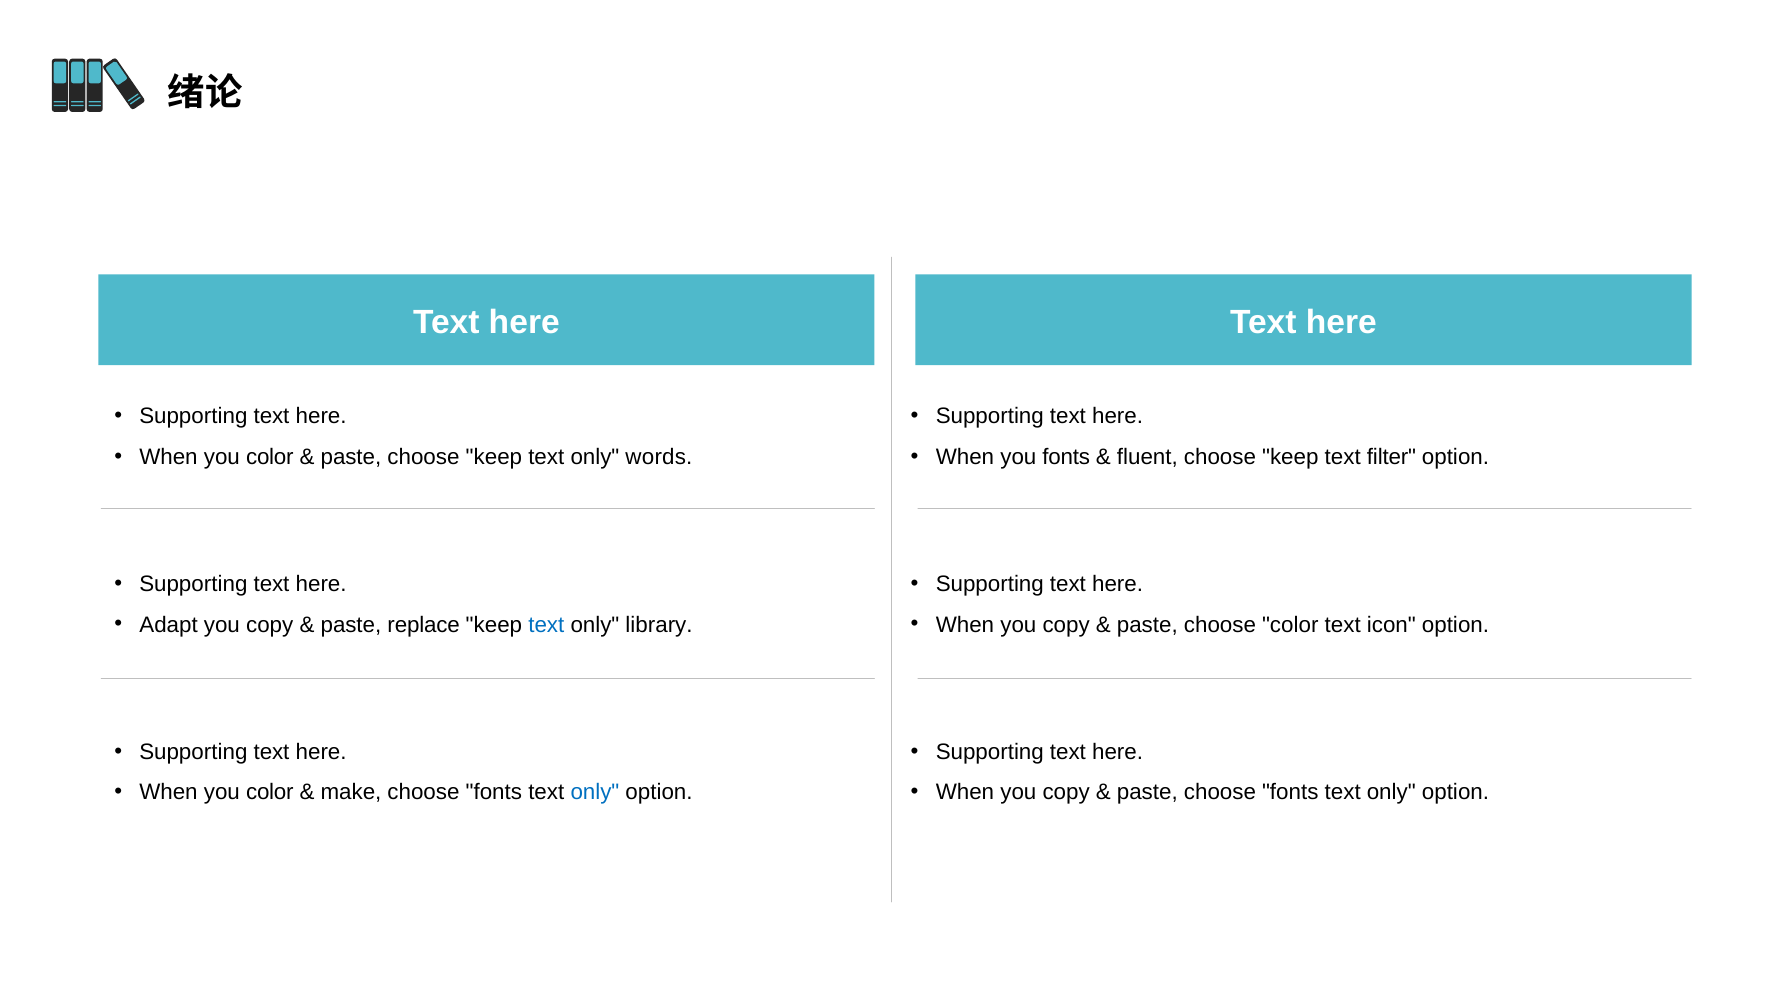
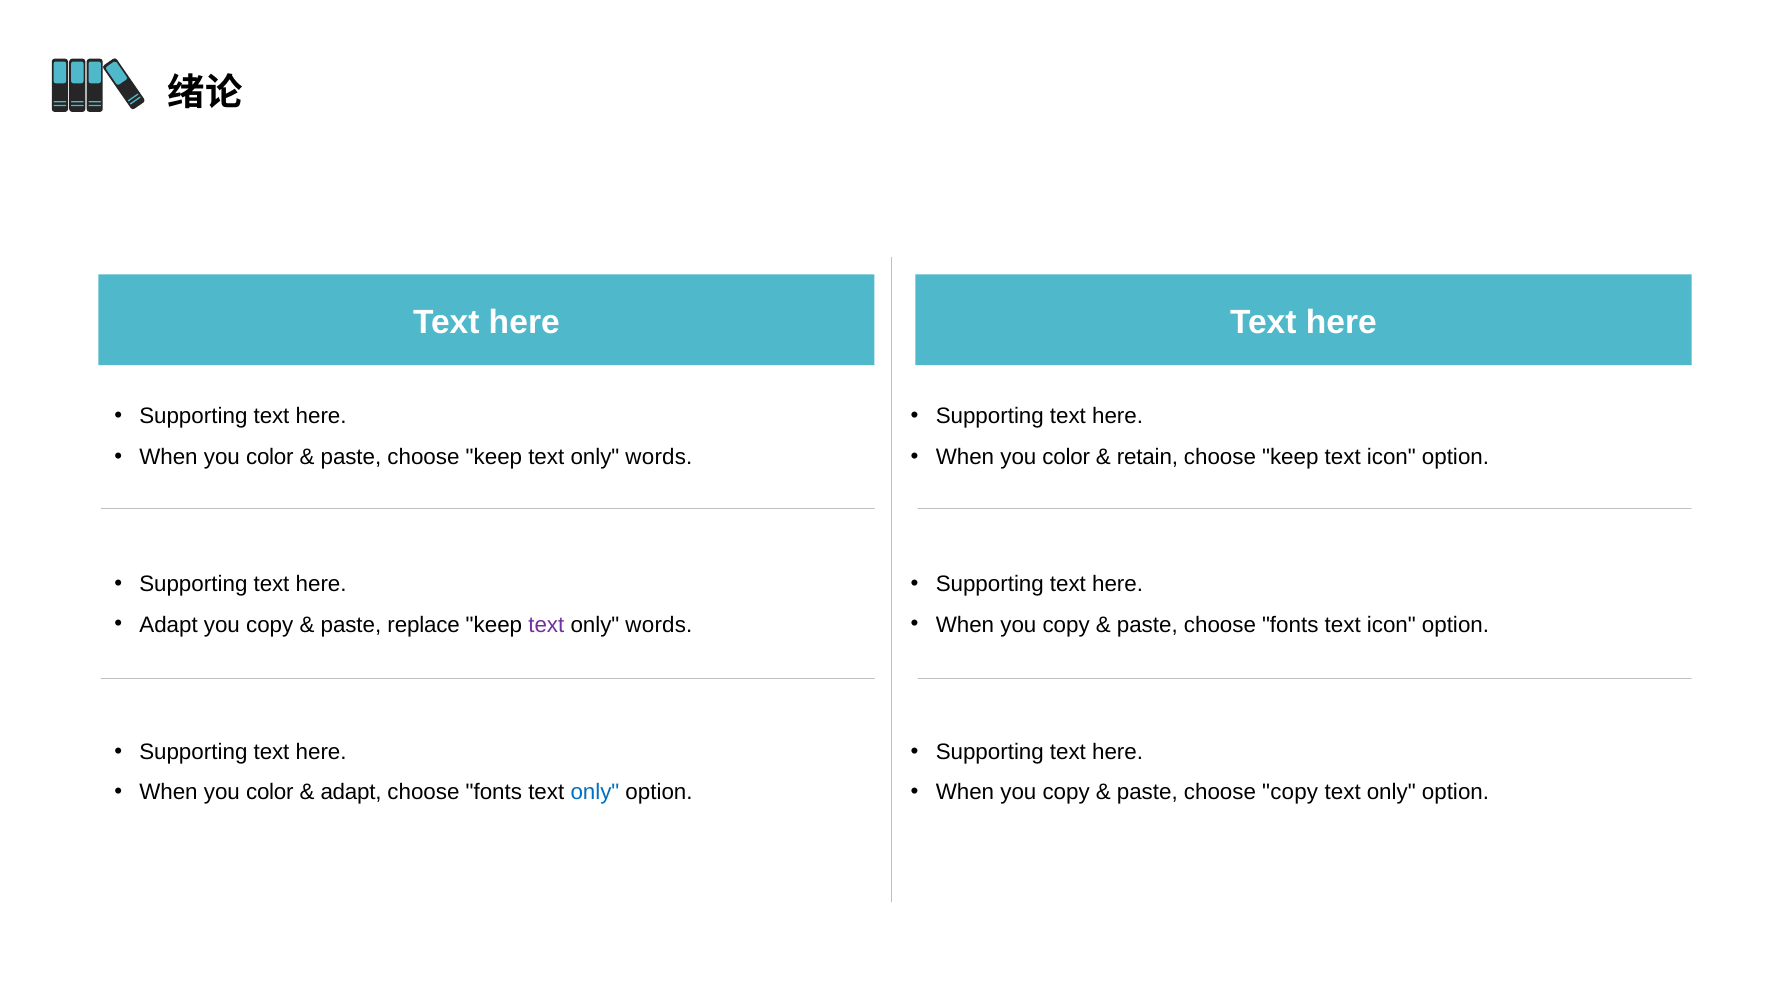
fonts at (1066, 457): fonts -> color
fluent: fluent -> retain
keep text filter: filter -> icon
text at (546, 625) colour: blue -> purple
library at (659, 625): library -> words
paste choose color: color -> fonts
make at (351, 792): make -> adapt
paste choose fonts: fonts -> copy
